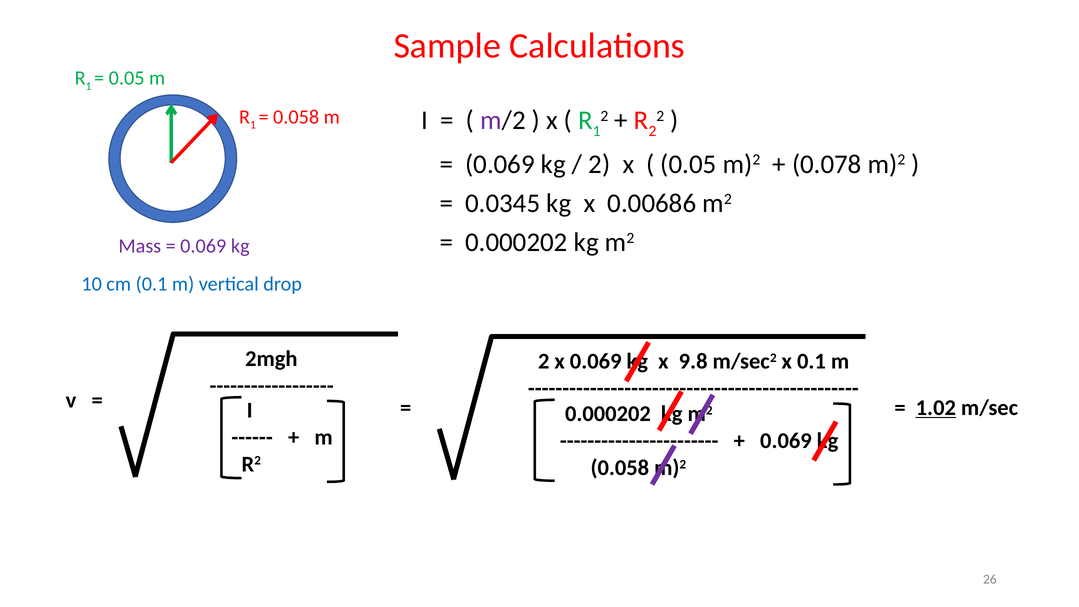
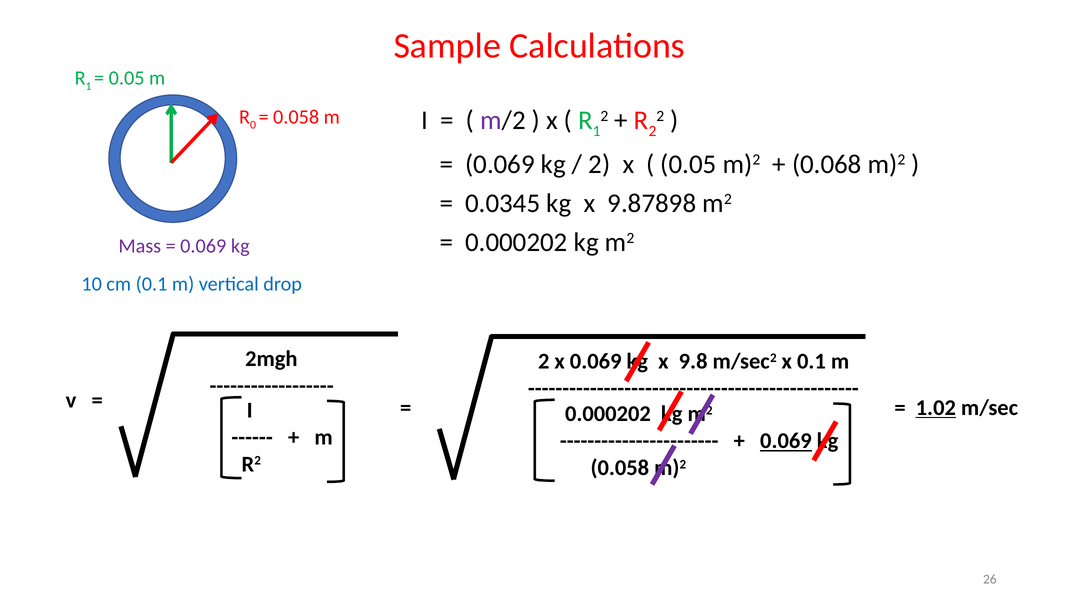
1 at (253, 125): 1 -> 0
0.078: 0.078 -> 0.068
0.00686: 0.00686 -> 9.87898
0.069 at (786, 441) underline: none -> present
